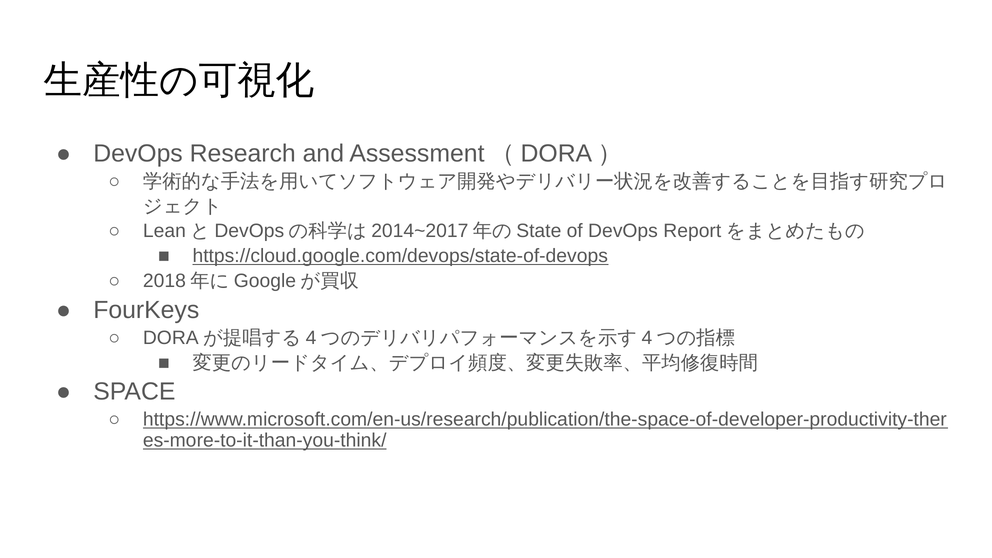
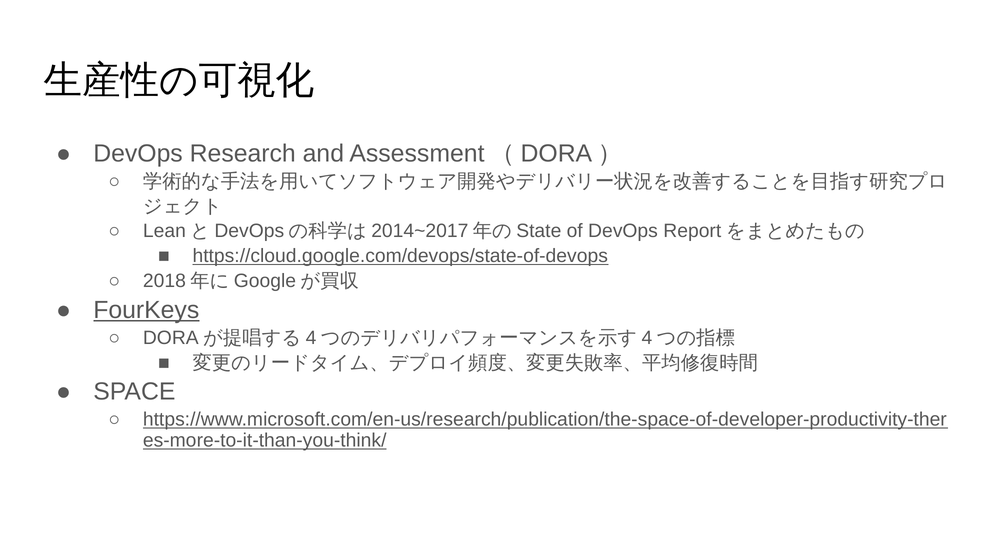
FourKeys underline: none -> present
